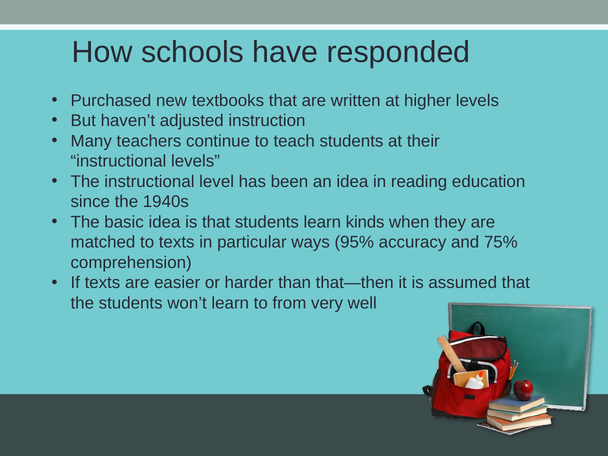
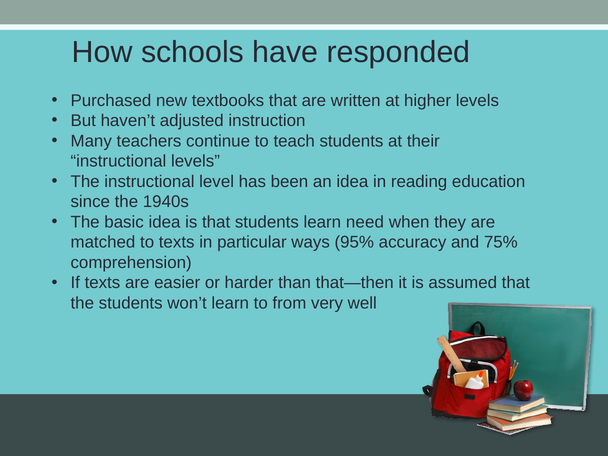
kinds: kinds -> need
